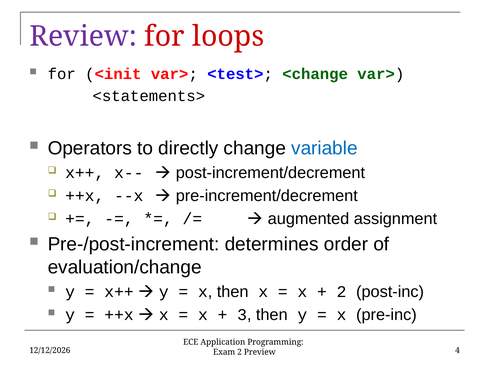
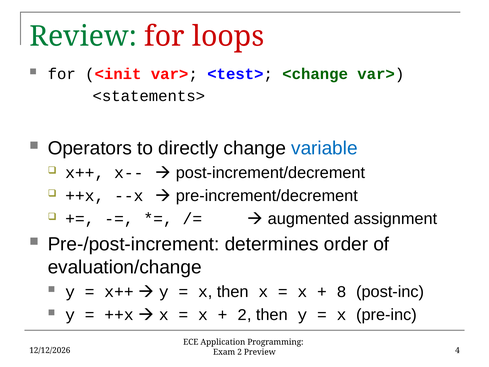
Review colour: purple -> green
2 at (342, 292): 2 -> 8
3 at (242, 315): 3 -> 2
